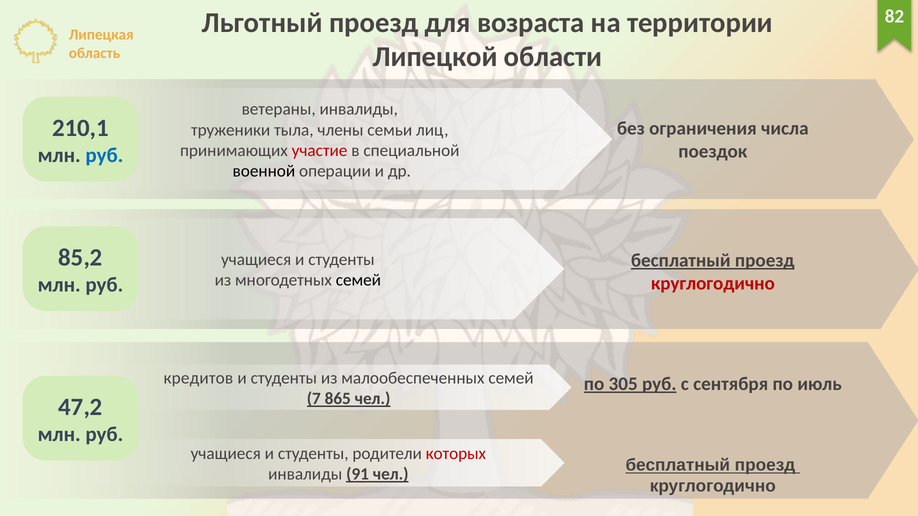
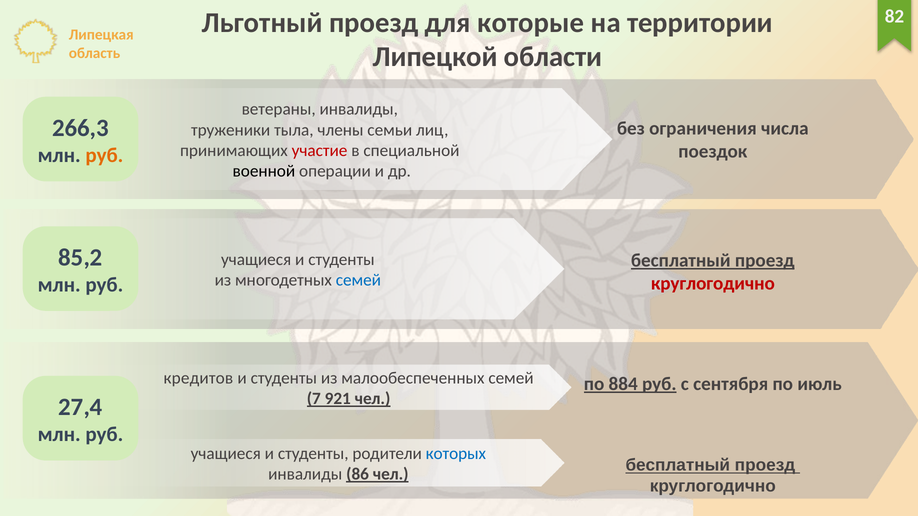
возраста: возраста -> которые
210,1: 210,1 -> 266,3
руб at (104, 156) colour: blue -> orange
семей at (358, 280) colour: black -> blue
305: 305 -> 884
865: 865 -> 921
47,2: 47,2 -> 27,4
которых colour: red -> blue
91: 91 -> 86
